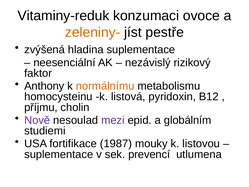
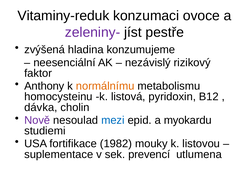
zeleniny- colour: orange -> purple
hladina suplementace: suplementace -> konzumujeme
příjmu: příjmu -> dávka
mezi colour: purple -> blue
globálním: globálním -> myokardu
1987: 1987 -> 1982
